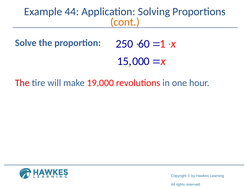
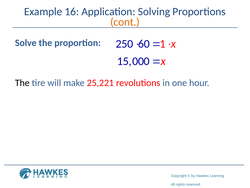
44: 44 -> 16
The at (22, 83) colour: red -> black
19,000: 19,000 -> 25,221
